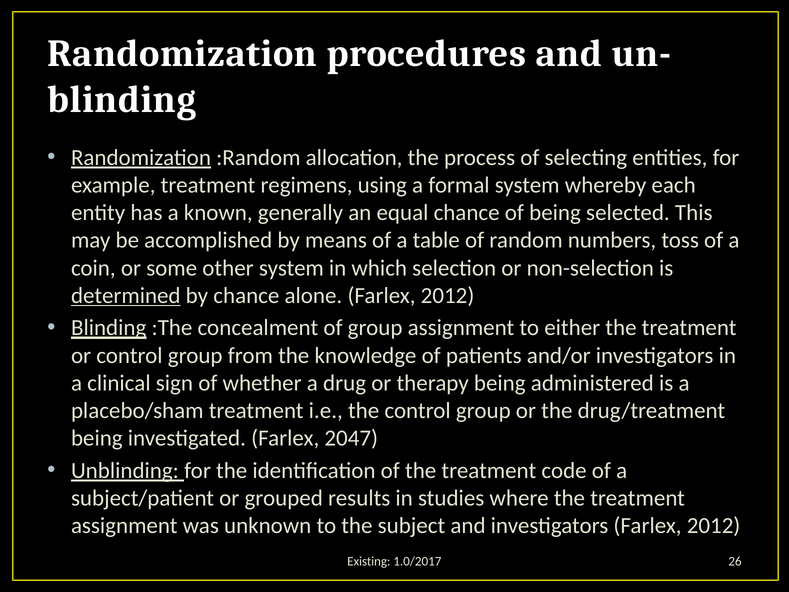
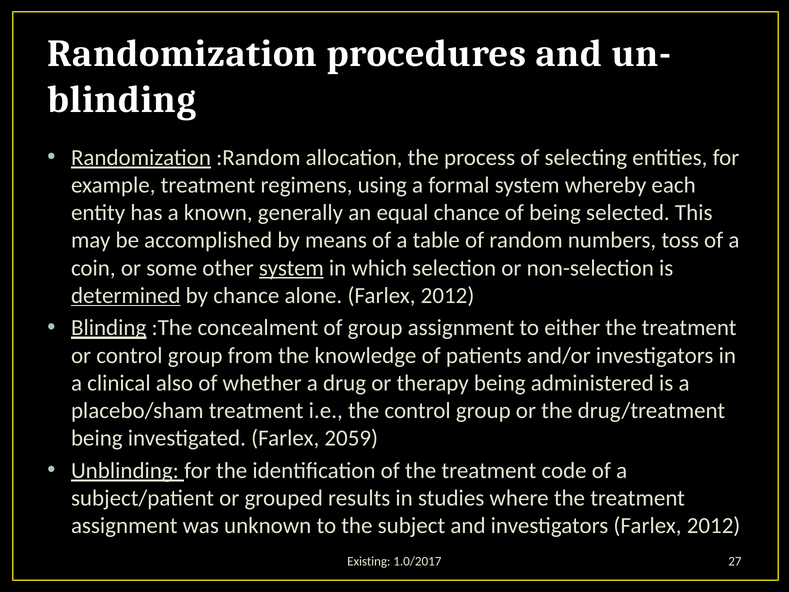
system at (291, 268) underline: none -> present
sign: sign -> also
2047: 2047 -> 2059
26: 26 -> 27
